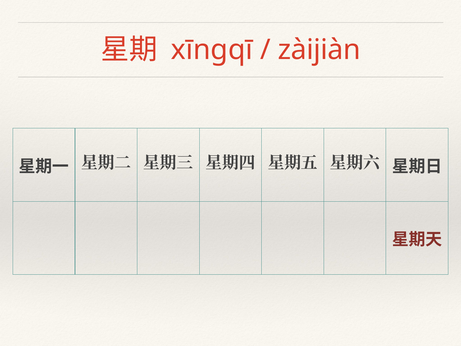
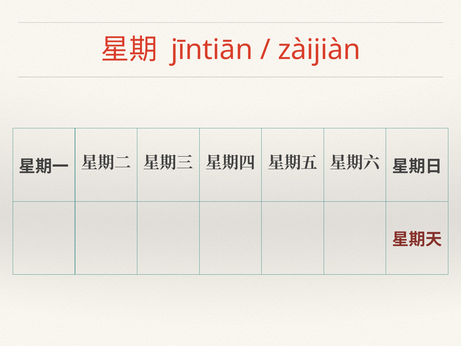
xīngqī: xīngqī -> jīntiān
